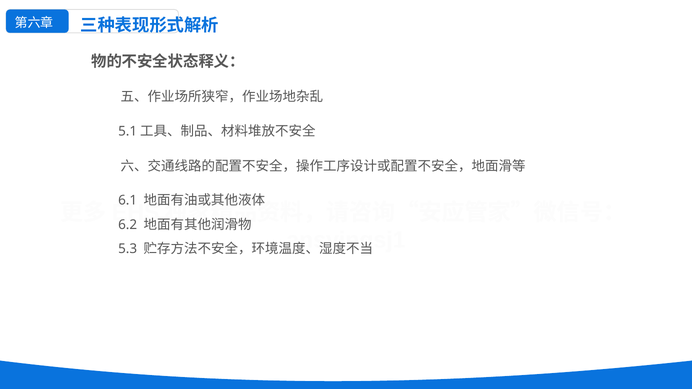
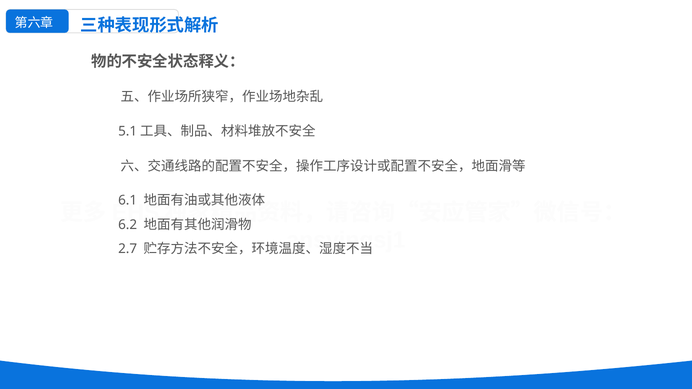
5.3: 5.3 -> 2.7
